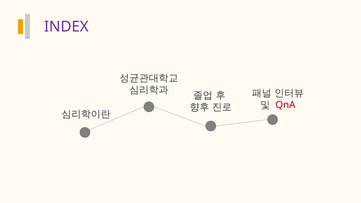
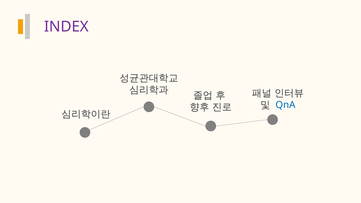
QnA colour: red -> blue
